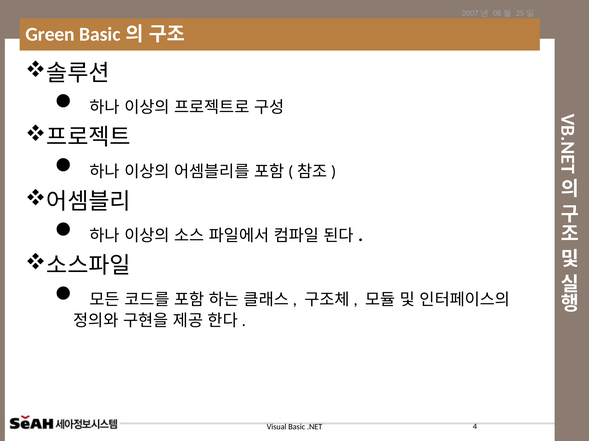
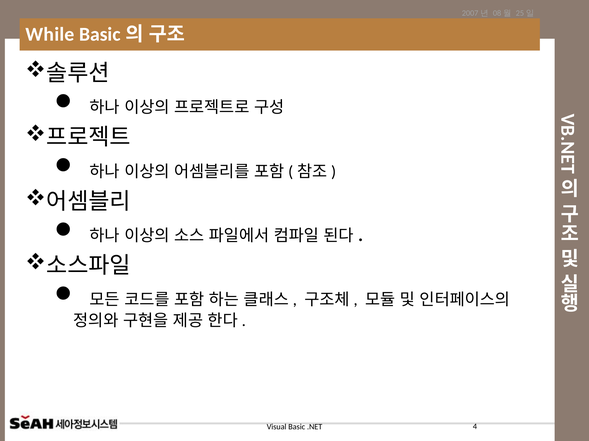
Green: Green -> While
